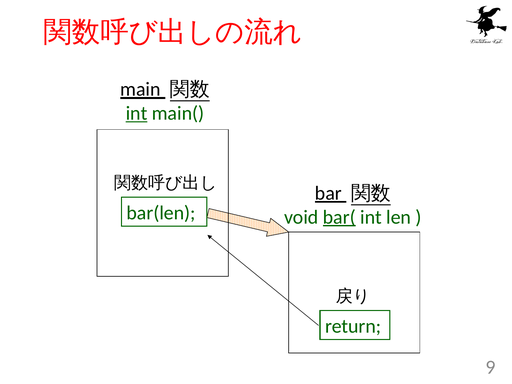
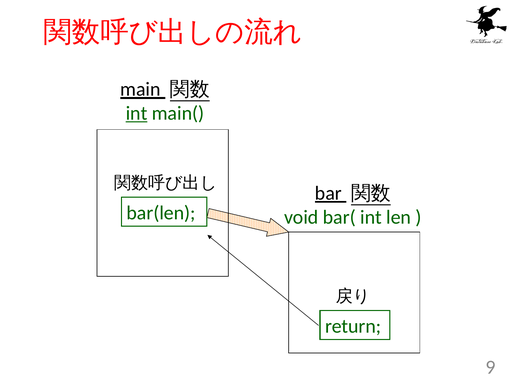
bar( underline: present -> none
